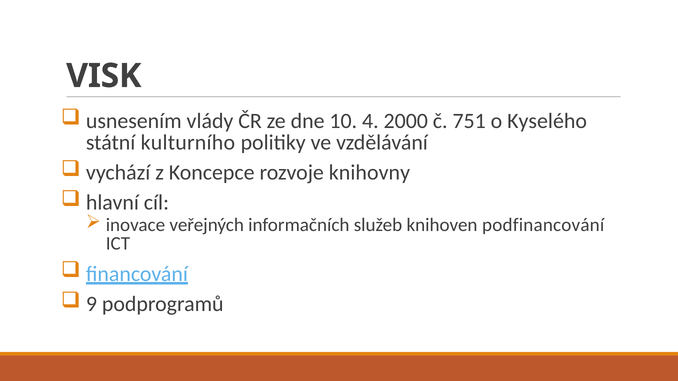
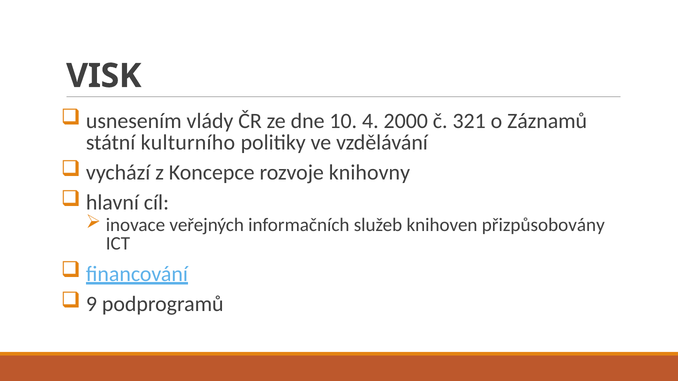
751: 751 -> 321
Kyselého: Kyselého -> Záznamů
podfinancování: podfinancování -> přizpůsobovány
